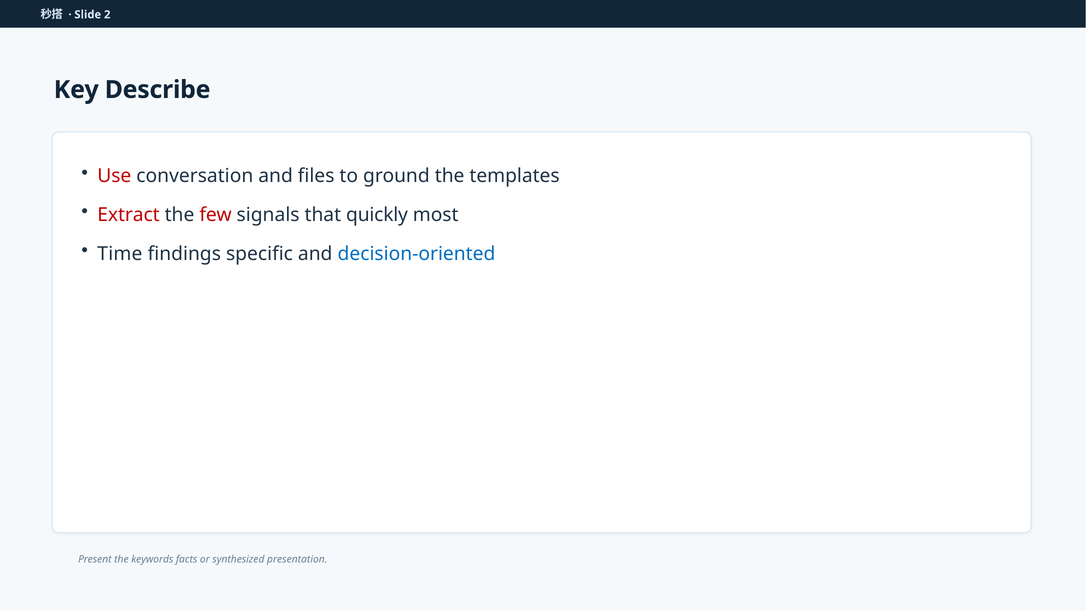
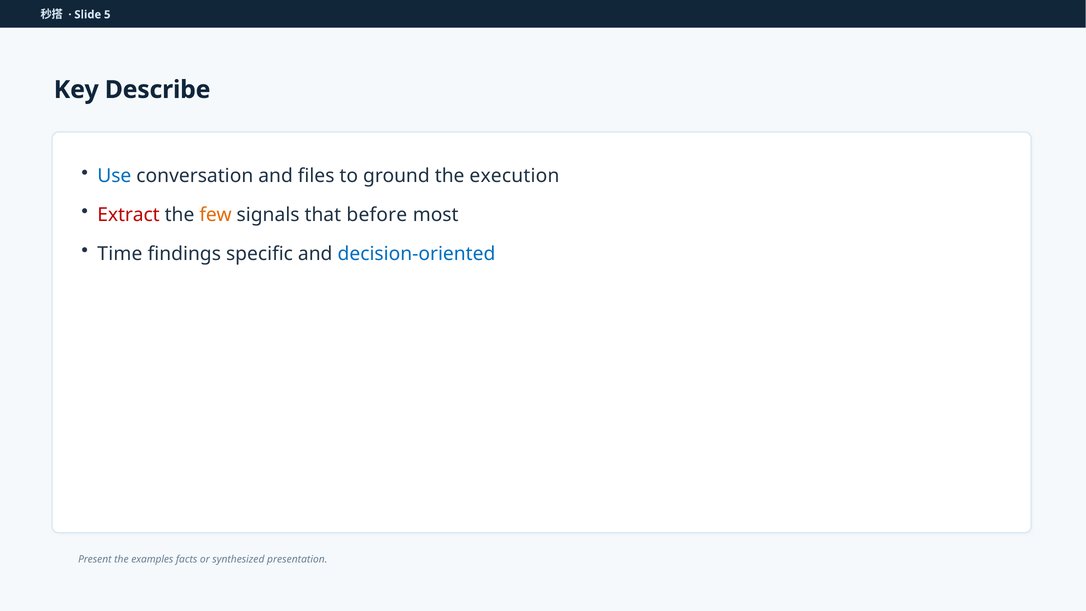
2: 2 -> 5
Use colour: red -> blue
templates: templates -> execution
few colour: red -> orange
quickly: quickly -> before
keywords: keywords -> examples
